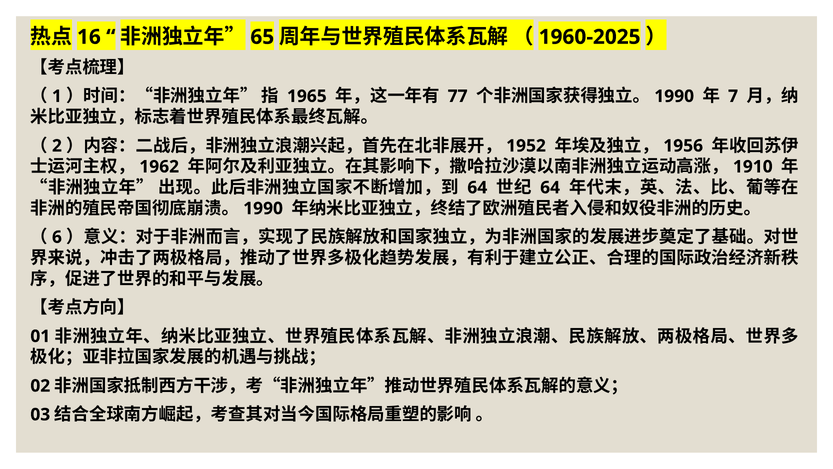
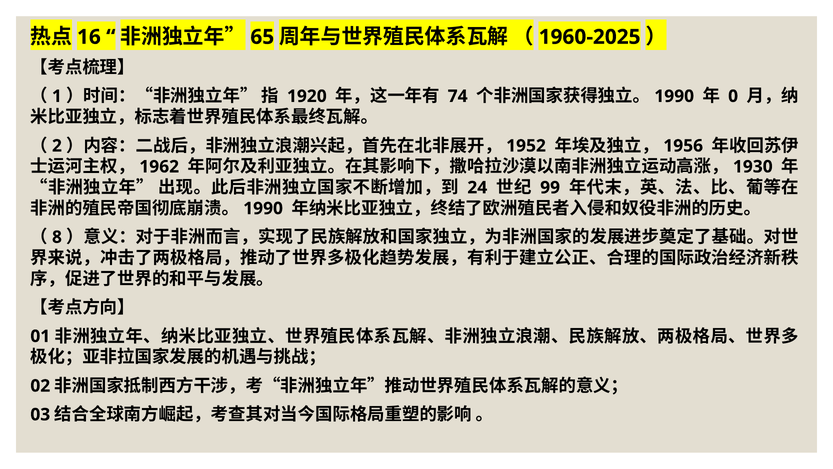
1965: 1965 -> 1920
77: 77 -> 74
7: 7 -> 0
1910: 1910 -> 1930
64 at (477, 187): 64 -> 24
64 at (550, 187): 64 -> 99
6: 6 -> 8
